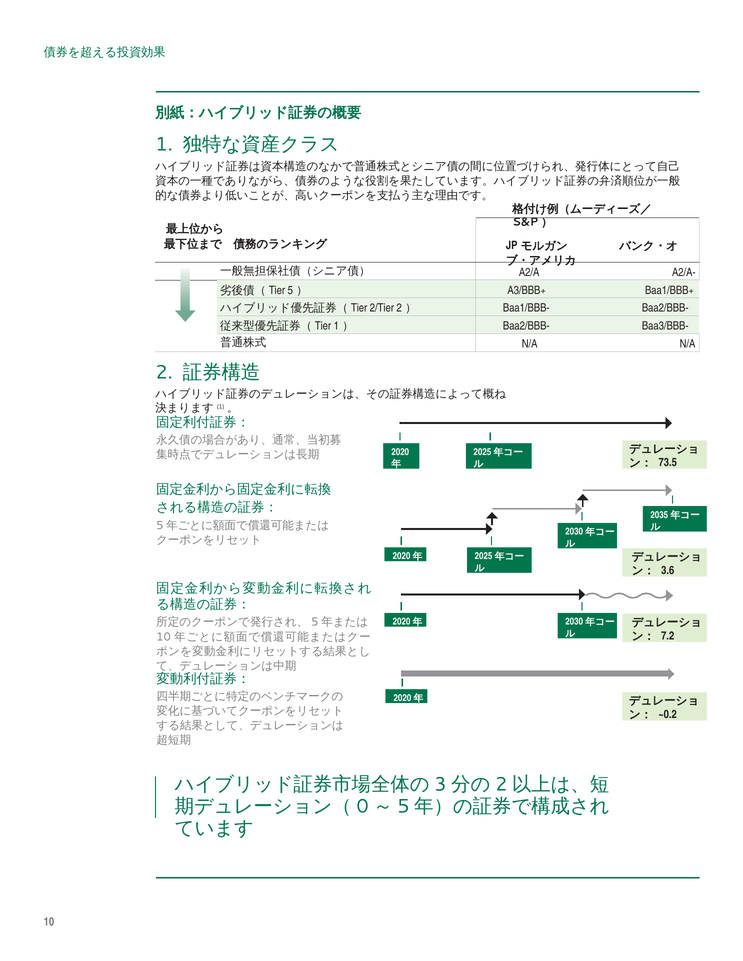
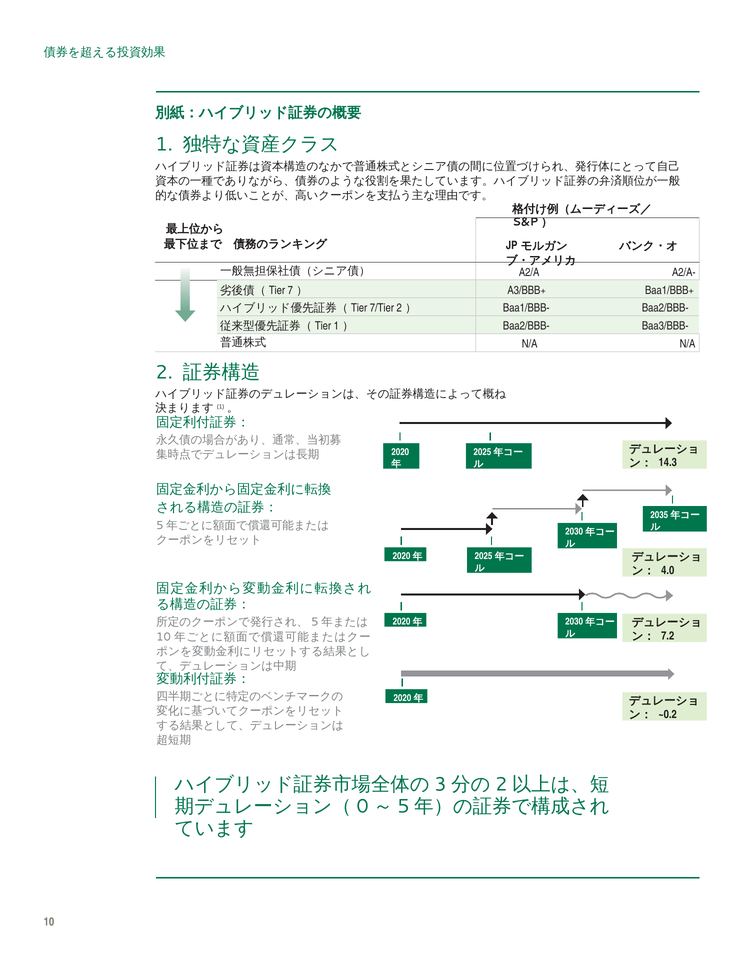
5: 5 -> 7
2/Tier: 2/Tier -> 7/Tier
73.5: 73.5 -> 14.3
3.6: 3.6 -> 4.0
